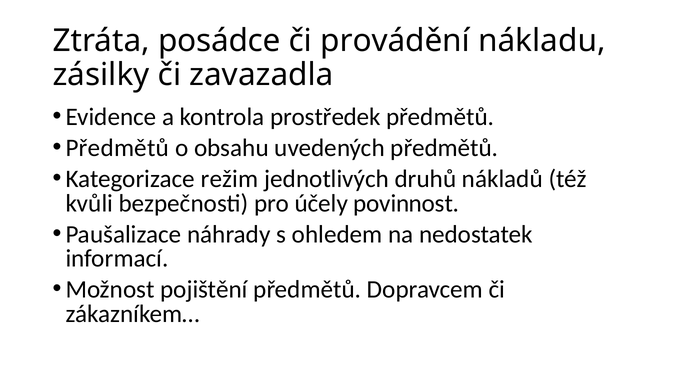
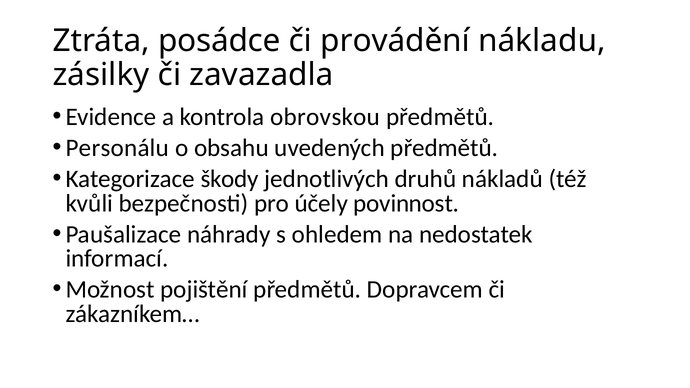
prostředek: prostředek -> obrovskou
Předmětů at (117, 148): Předmětů -> Personálu
režim: režim -> škody
